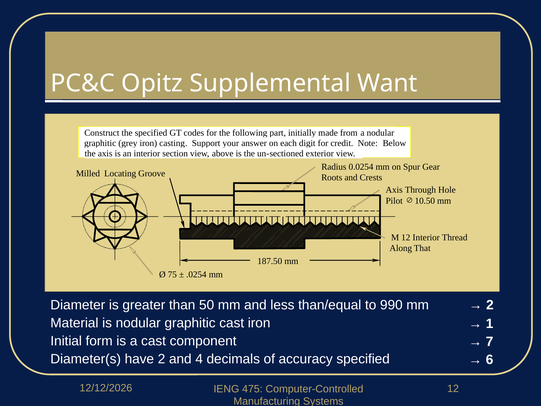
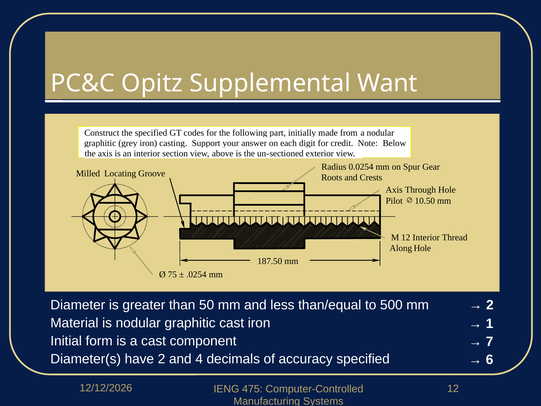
Along That: That -> Hole
990: 990 -> 500
